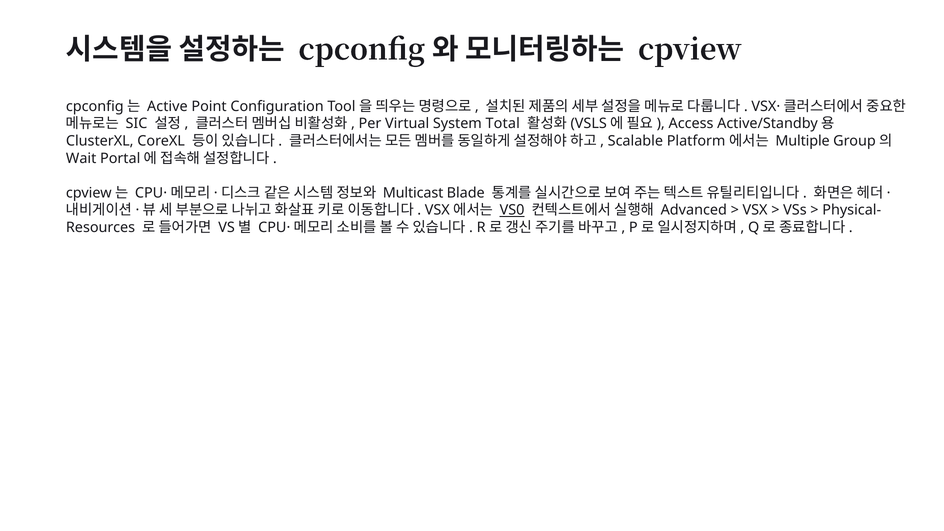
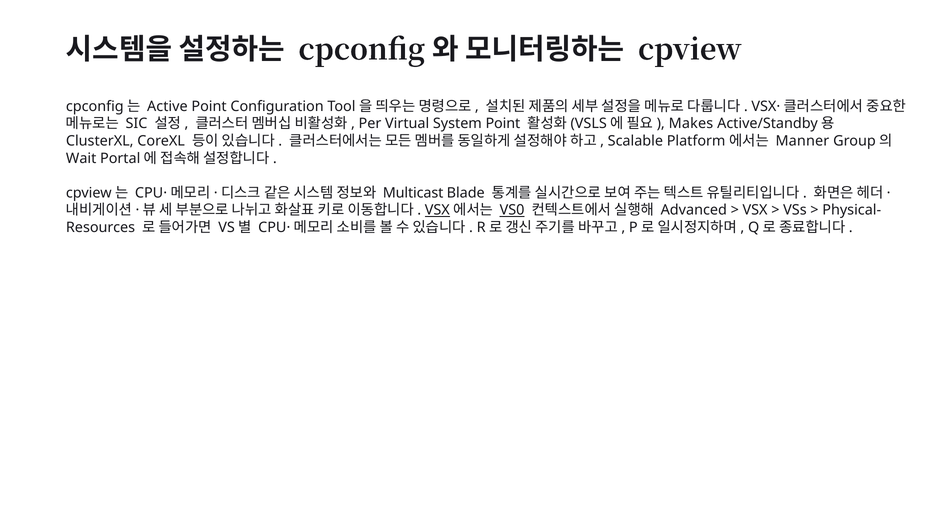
System Total: Total -> Point
Access: Access -> Makes
Multiple: Multiple -> Manner
VSX at (437, 210) underline: none -> present
